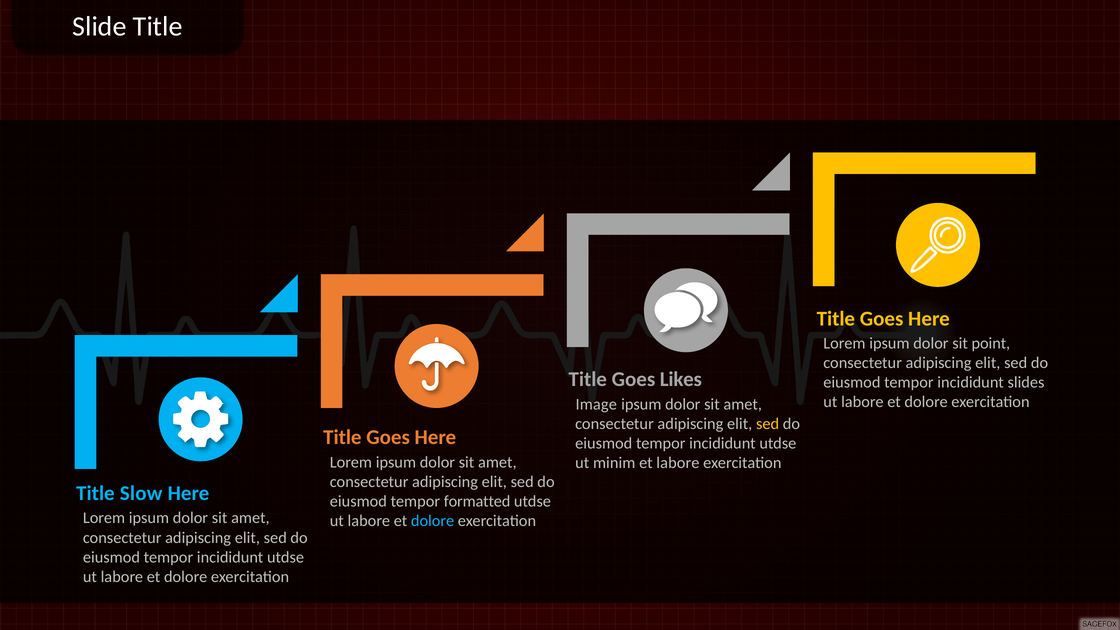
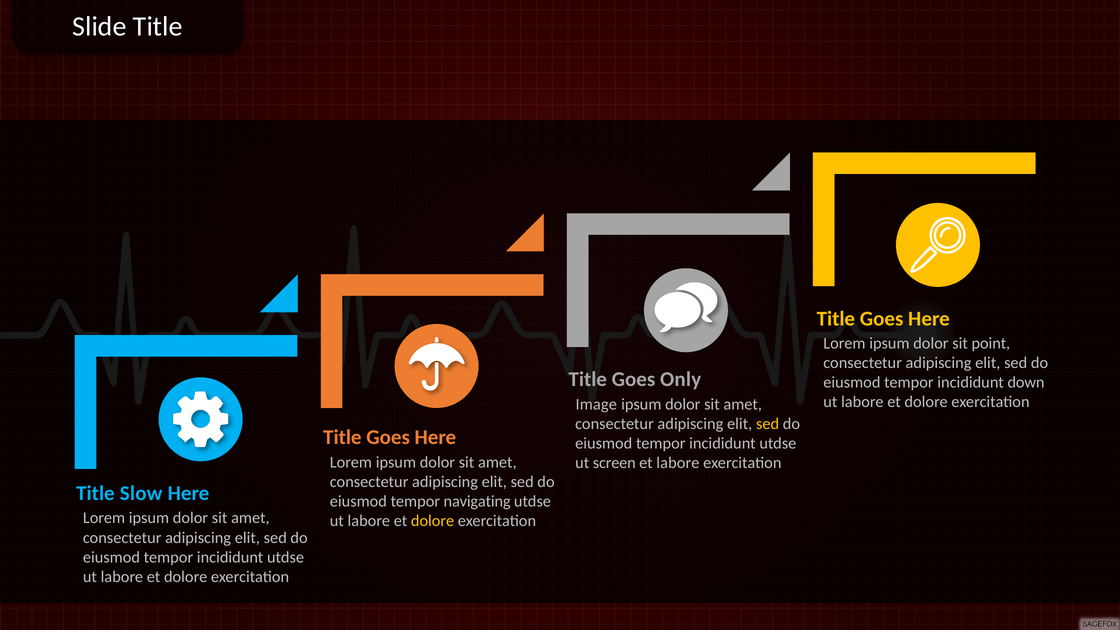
Likes: Likes -> Only
slides: slides -> down
minim: minim -> screen
formatted: formatted -> navigating
dolore at (433, 521) colour: light blue -> yellow
